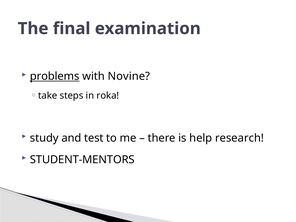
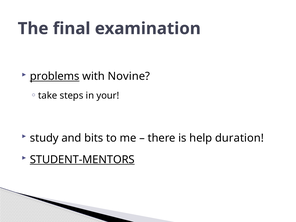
roka: roka -> your
test: test -> bits
research: research -> duration
STUDENT-MENTORS underline: none -> present
